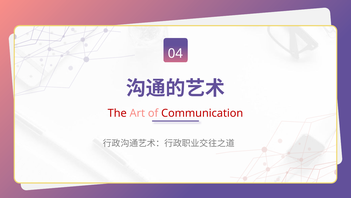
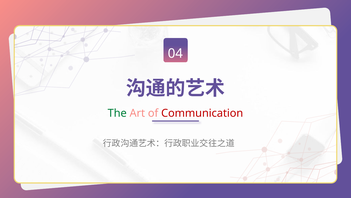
The colour: red -> green
